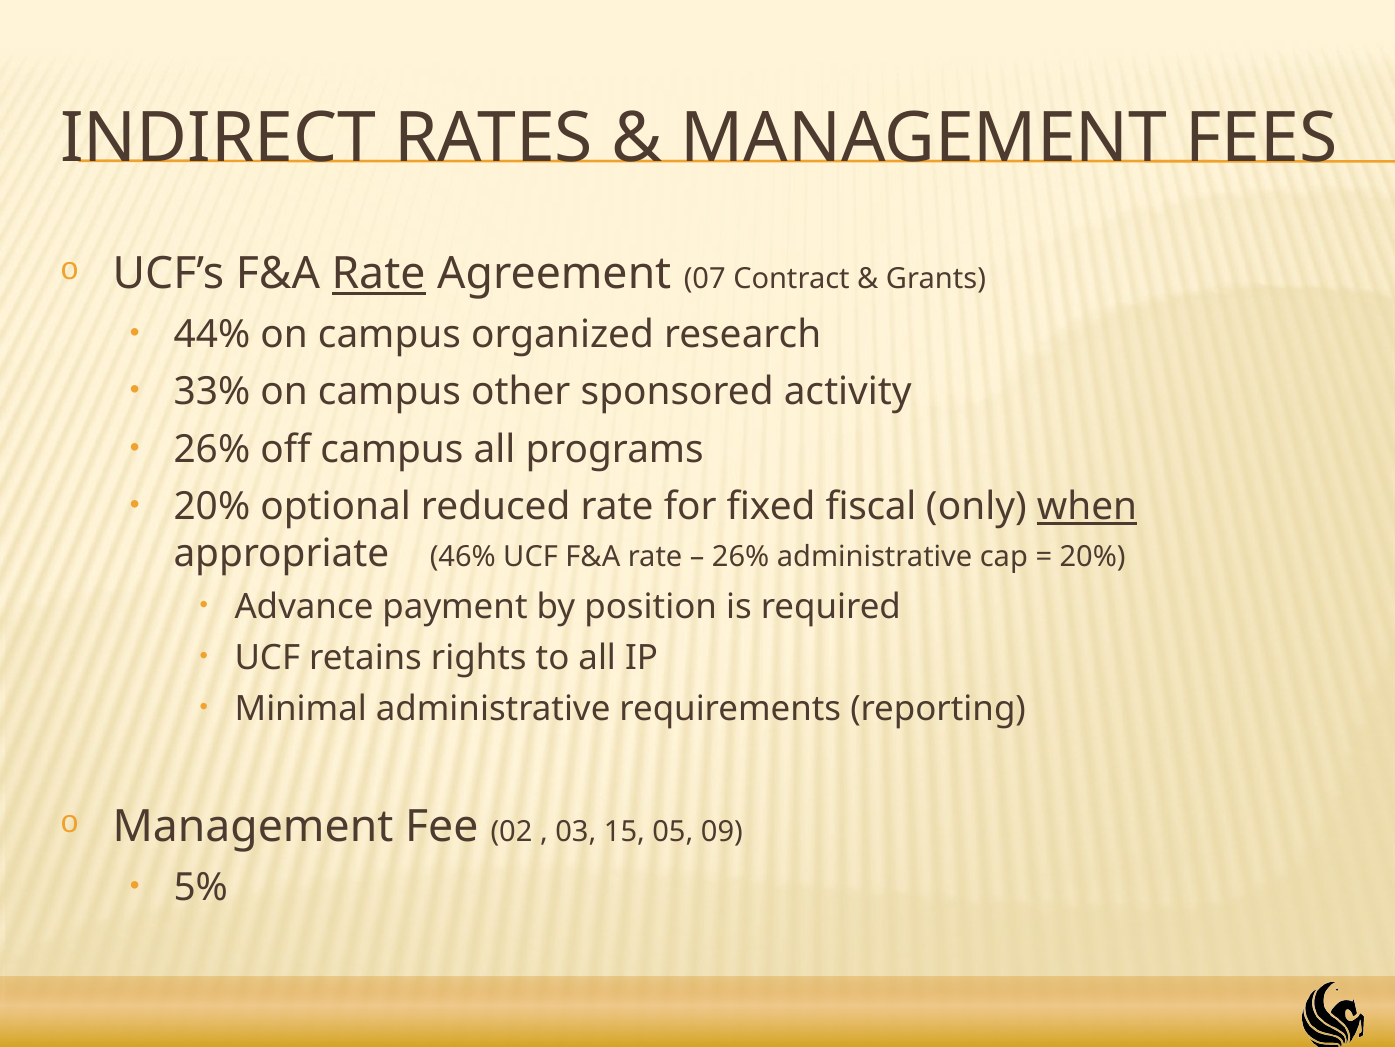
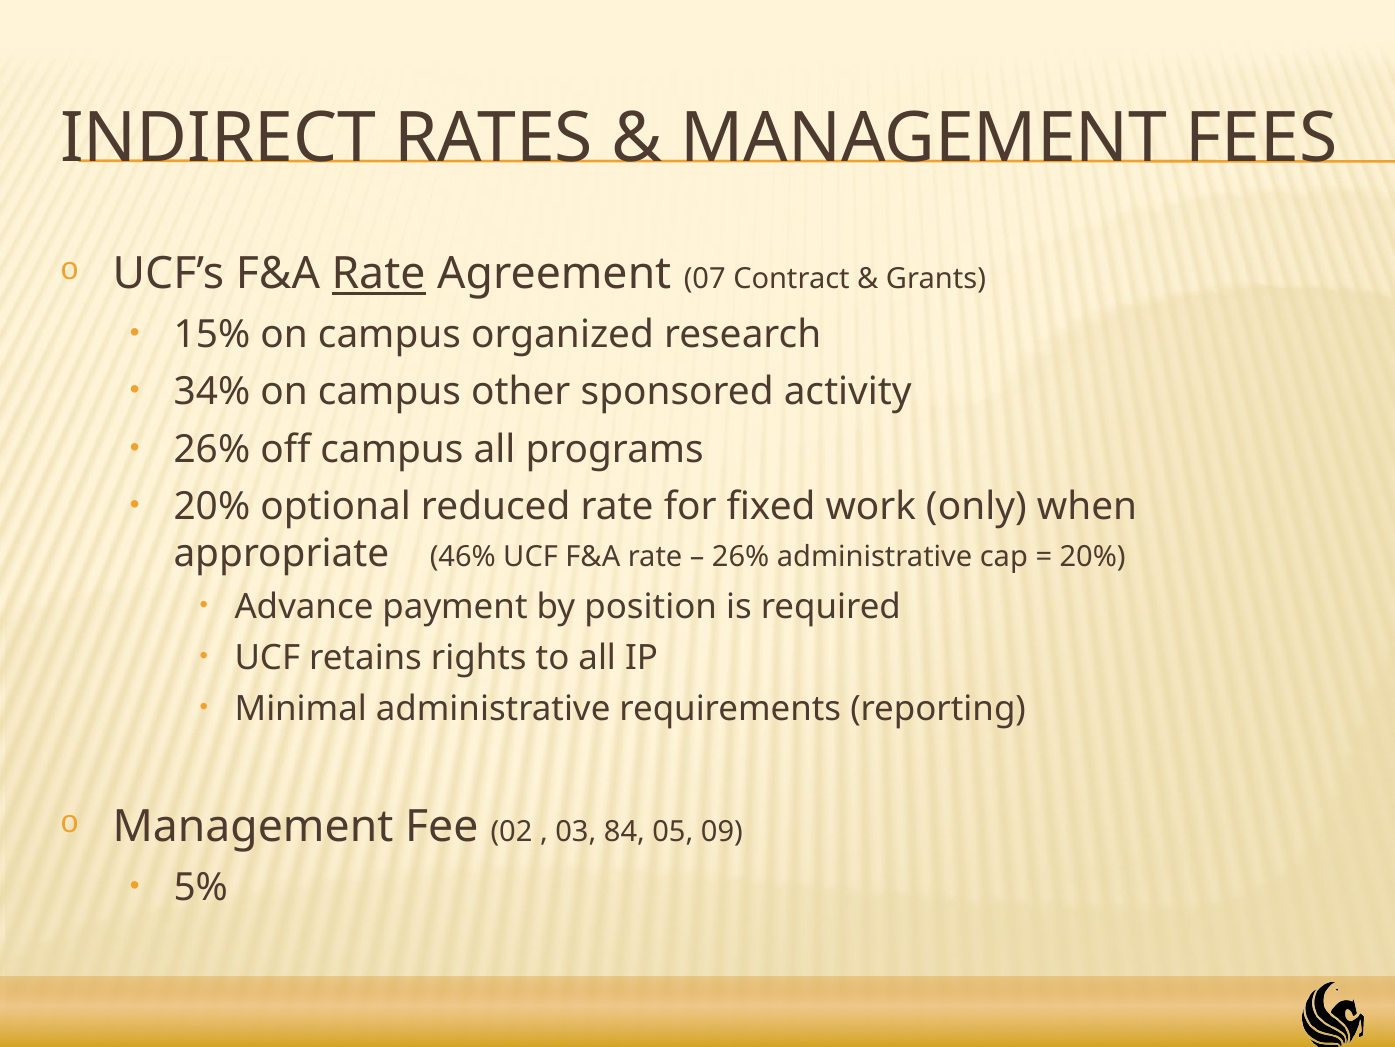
44%: 44% -> 15%
33%: 33% -> 34%
fiscal: fiscal -> work
when underline: present -> none
15: 15 -> 84
